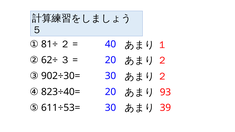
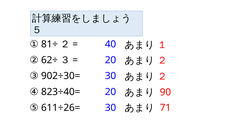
93: 93 -> 90
611÷53=: 611÷53= -> 611÷26=
39: 39 -> 71
